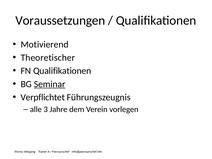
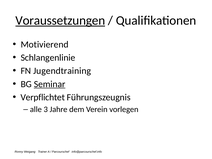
Voraussetzungen underline: none -> present
Theoretischer: Theoretischer -> Schlangenlinie
FN Qualifikationen: Qualifikationen -> Jugendtraining
